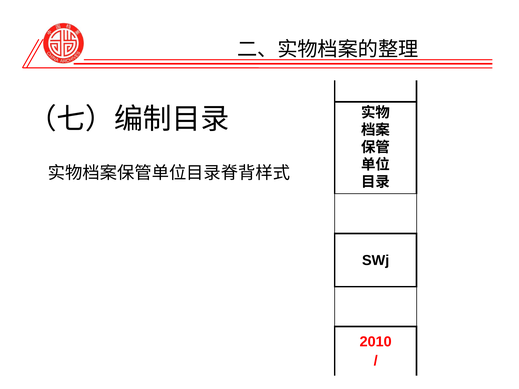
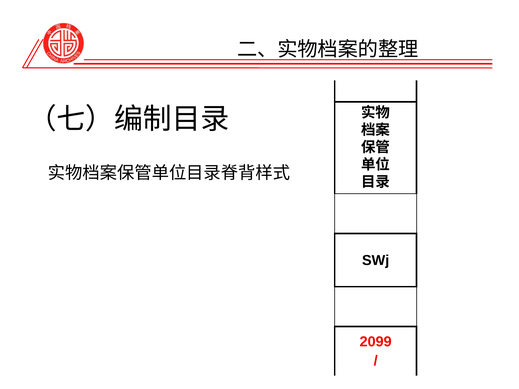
2010: 2010 -> 2099
